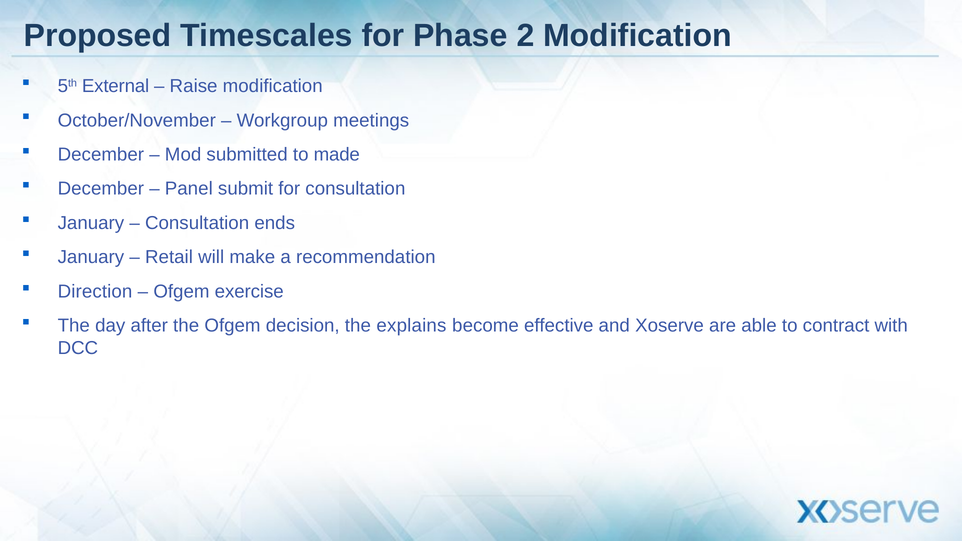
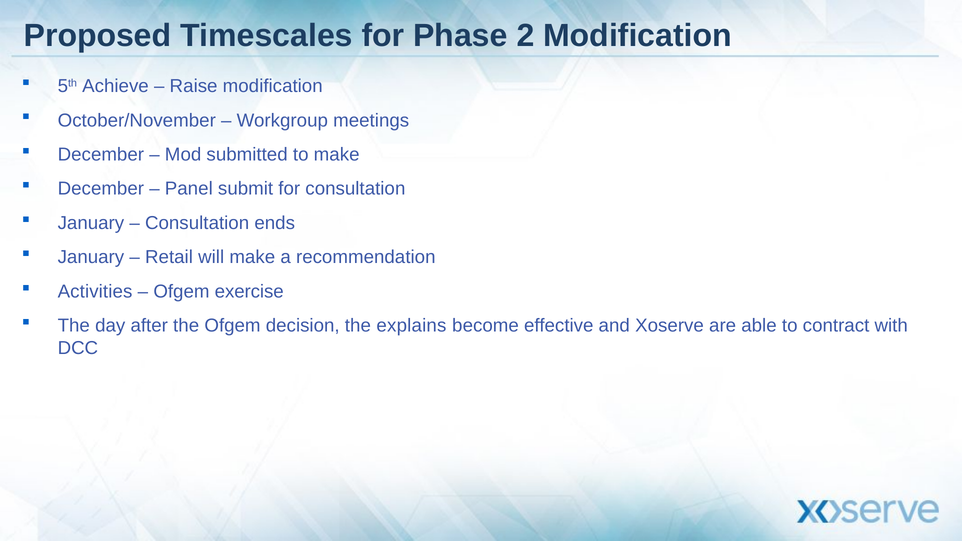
External: External -> Achieve
to made: made -> make
Direction: Direction -> Activities
